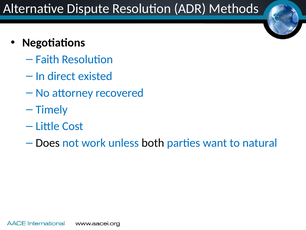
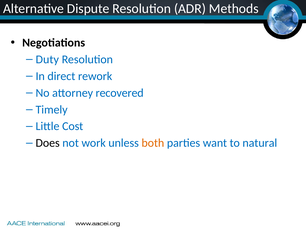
Faith: Faith -> Duty
existed: existed -> rework
both colour: black -> orange
